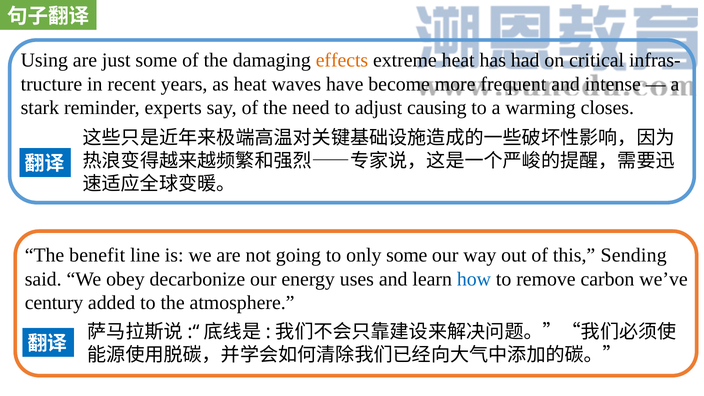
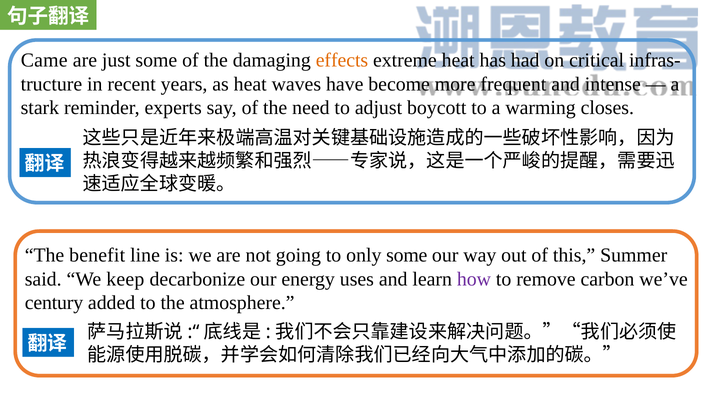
Using: Using -> Came
causing: causing -> boycott
Sending: Sending -> Summer
obey: obey -> keep
how colour: blue -> purple
